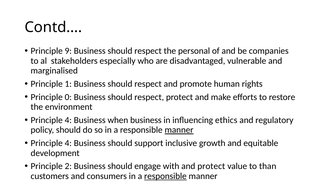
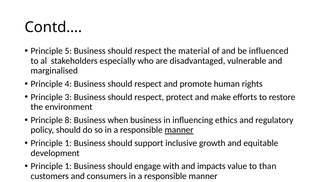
9: 9 -> 5
personal: personal -> material
companies: companies -> influenced
1: 1 -> 4
0: 0 -> 3
4 at (68, 120): 4 -> 8
4 at (68, 143): 4 -> 1
2 at (68, 166): 2 -> 1
and protect: protect -> impacts
responsible at (165, 176) underline: present -> none
